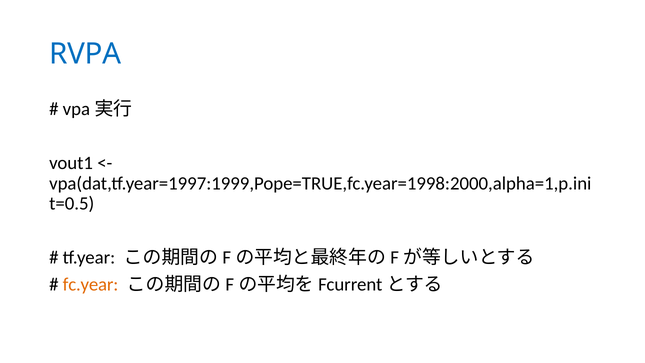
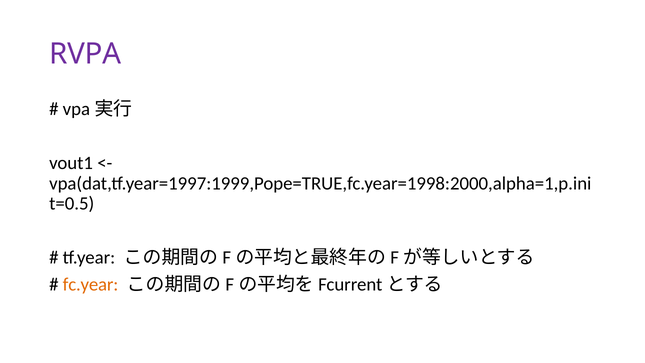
RVPA colour: blue -> purple
